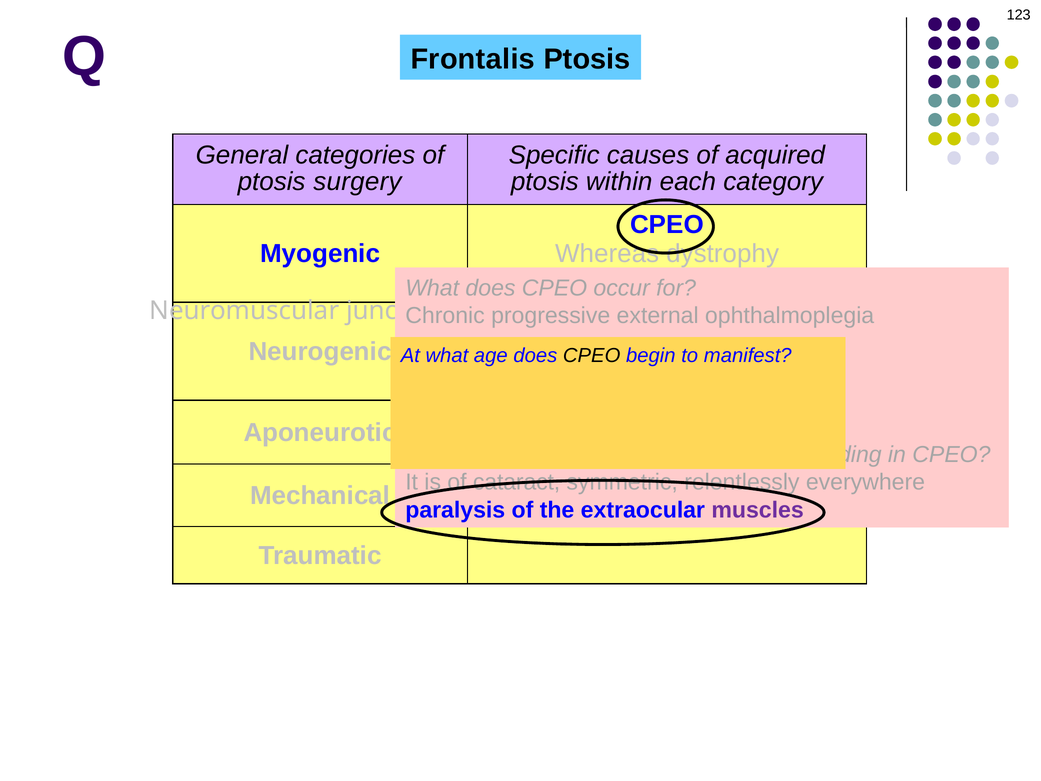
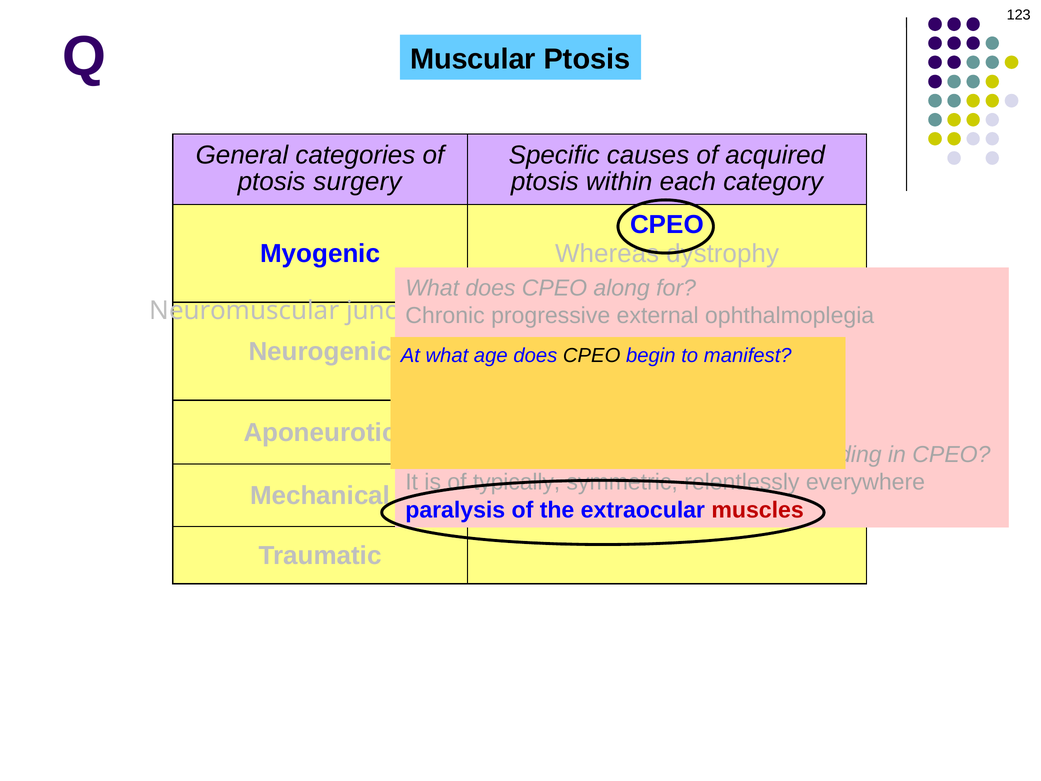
Frontalis: Frontalis -> Muscular
occur: occur -> along
cataract: cataract -> typically
muscles colour: purple -> red
